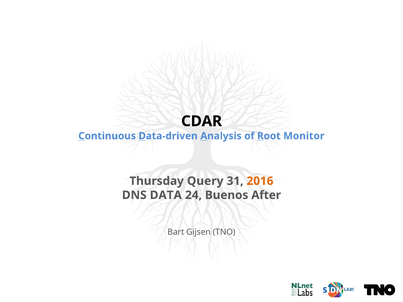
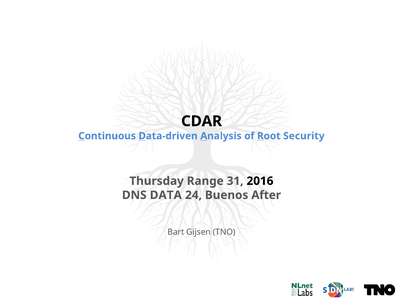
Monitor: Monitor -> Security
Query: Query -> Range
2016 colour: orange -> black
